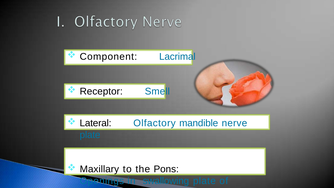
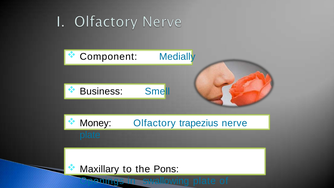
Lacrimal: Lacrimal -> Medially
Receptor: Receptor -> Business
Lateral: Lateral -> Money
mandible: mandible -> trapezius
